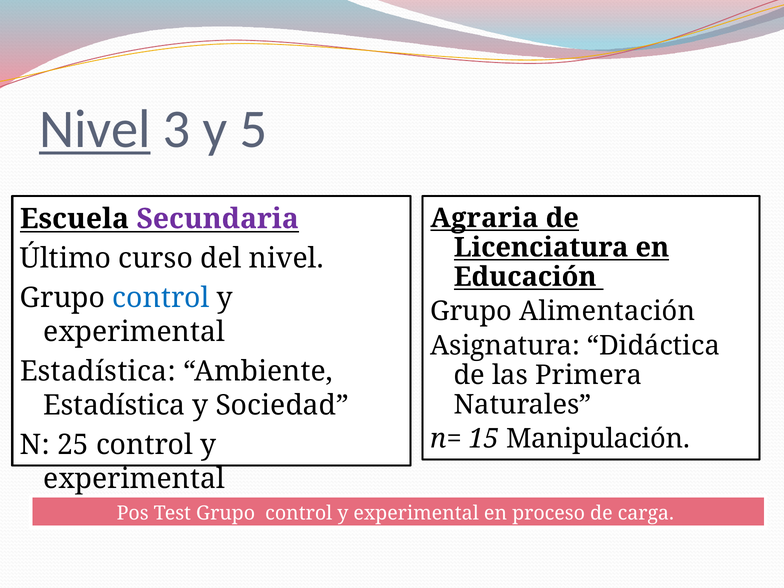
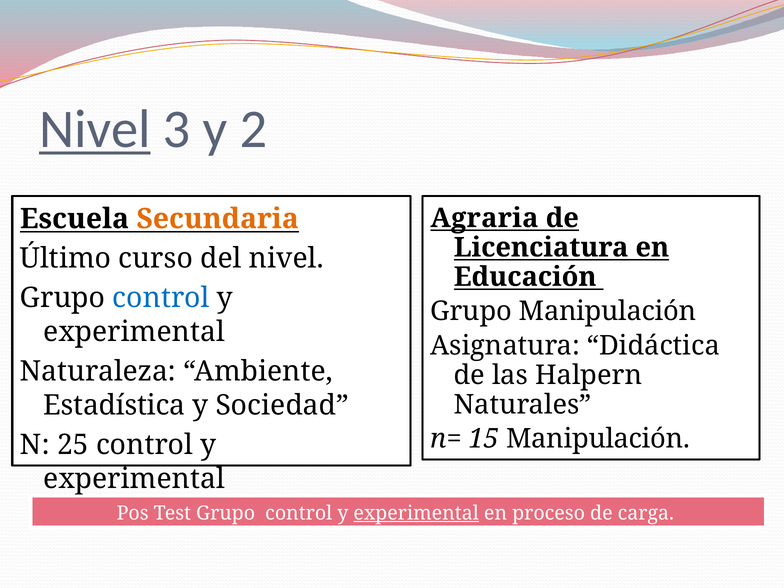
5: 5 -> 2
Secundaria colour: purple -> orange
Grupo Alimentación: Alimentación -> Manipulación
Estadística at (98, 372): Estadística -> Naturaleza
Primera: Primera -> Halpern
experimental at (416, 513) underline: none -> present
